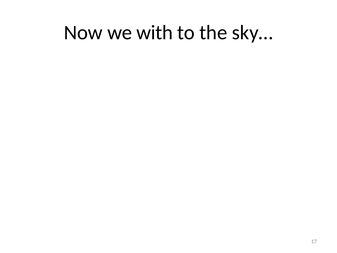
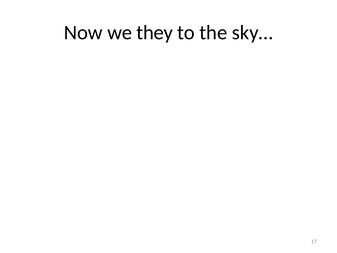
with: with -> they
